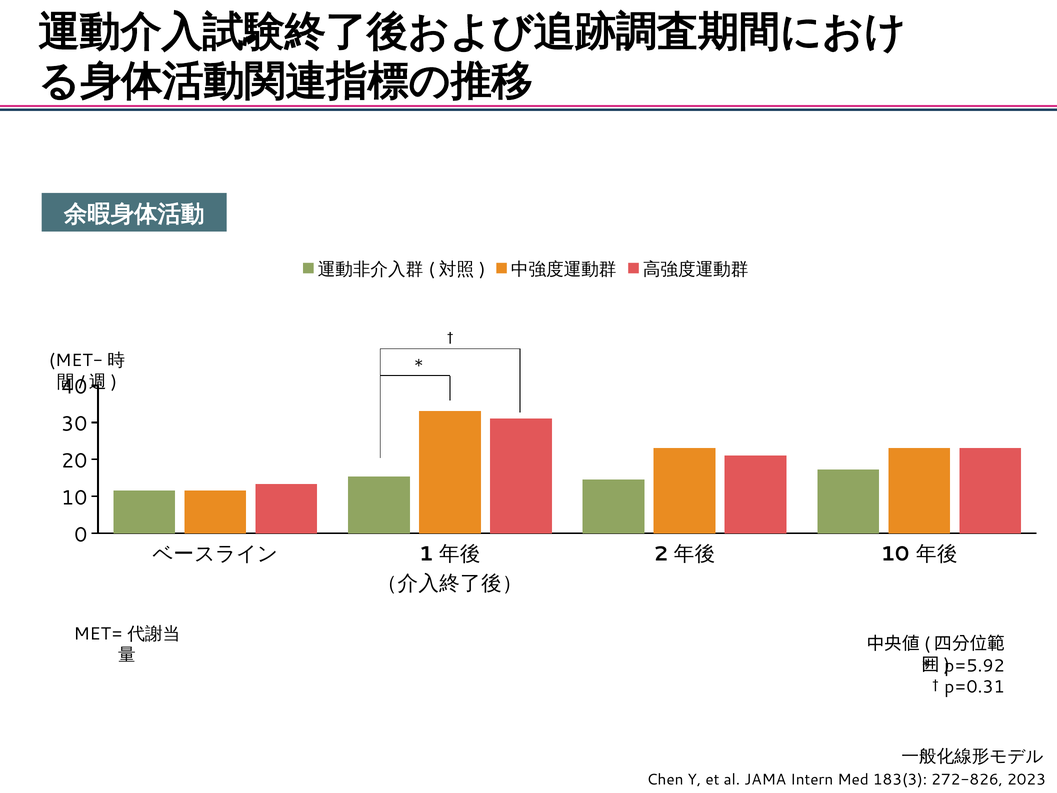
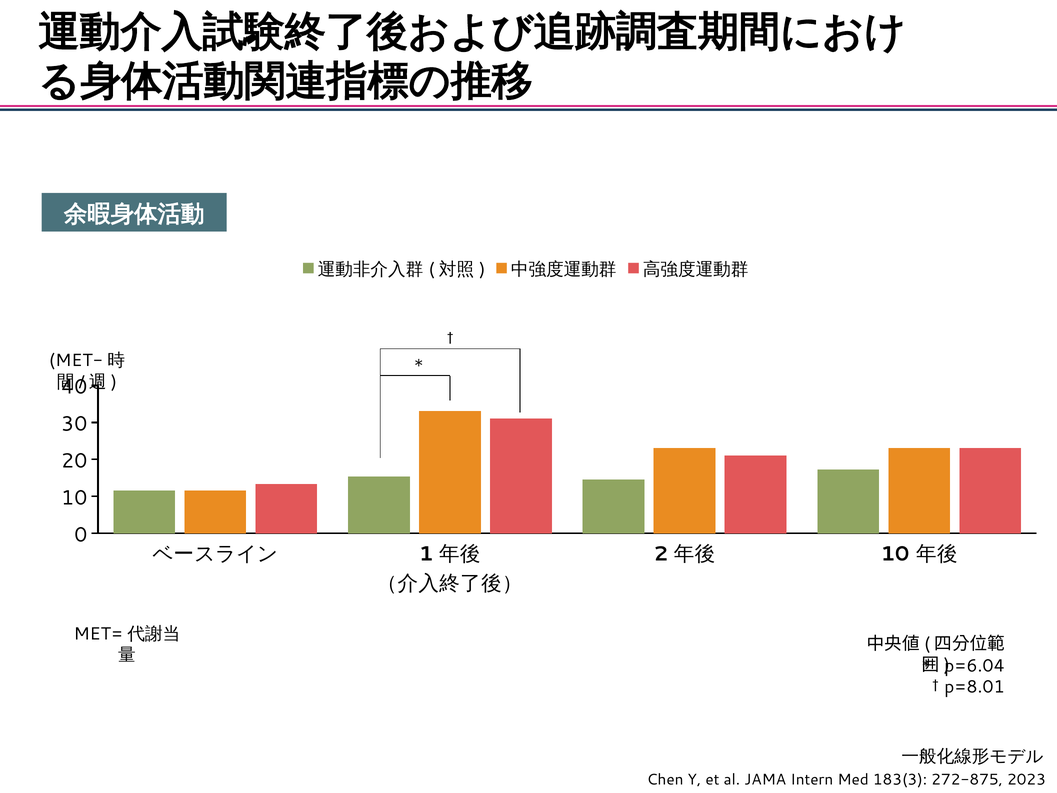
p=5.92: p=5.92 -> p=6.04
p=0.31: p=0.31 -> p=8.01
272-826: 272-826 -> 272-875
